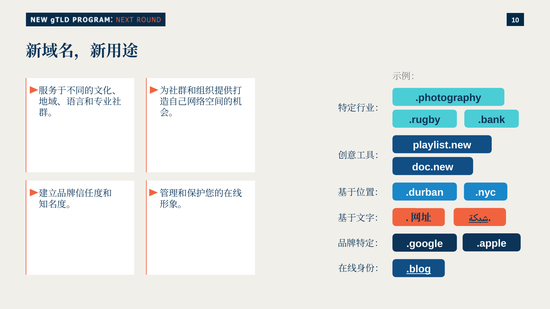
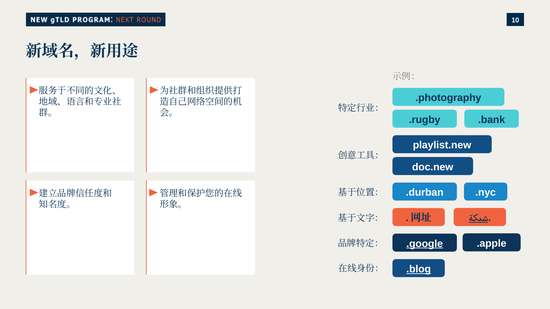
.google underline: none -> present
